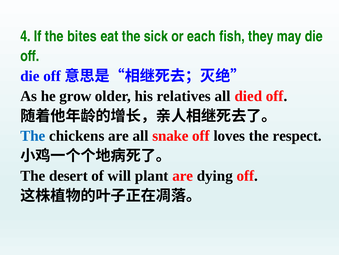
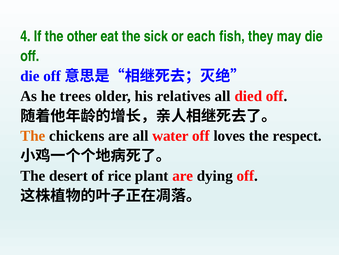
bites: bites -> other
grow: grow -> trees
The at (33, 136) colour: blue -> orange
snake: snake -> water
will: will -> rice
